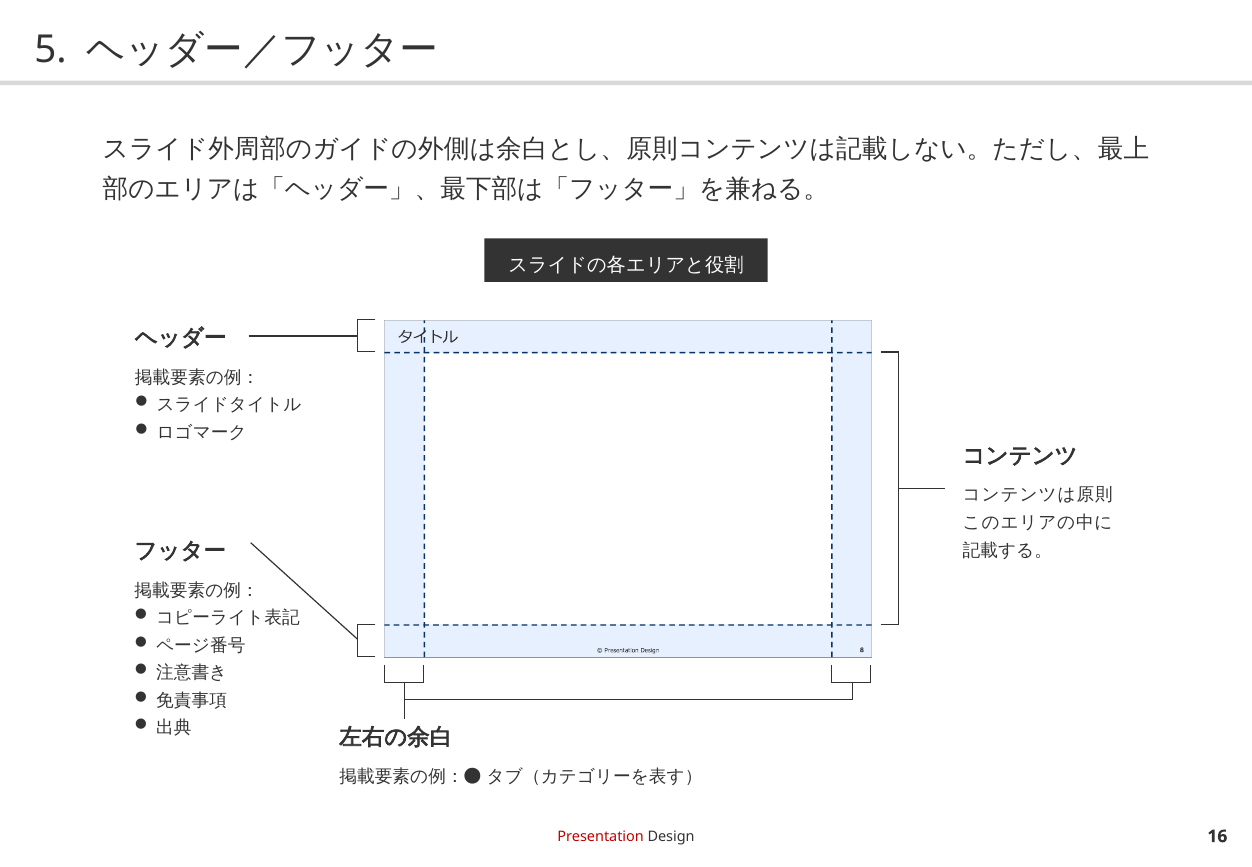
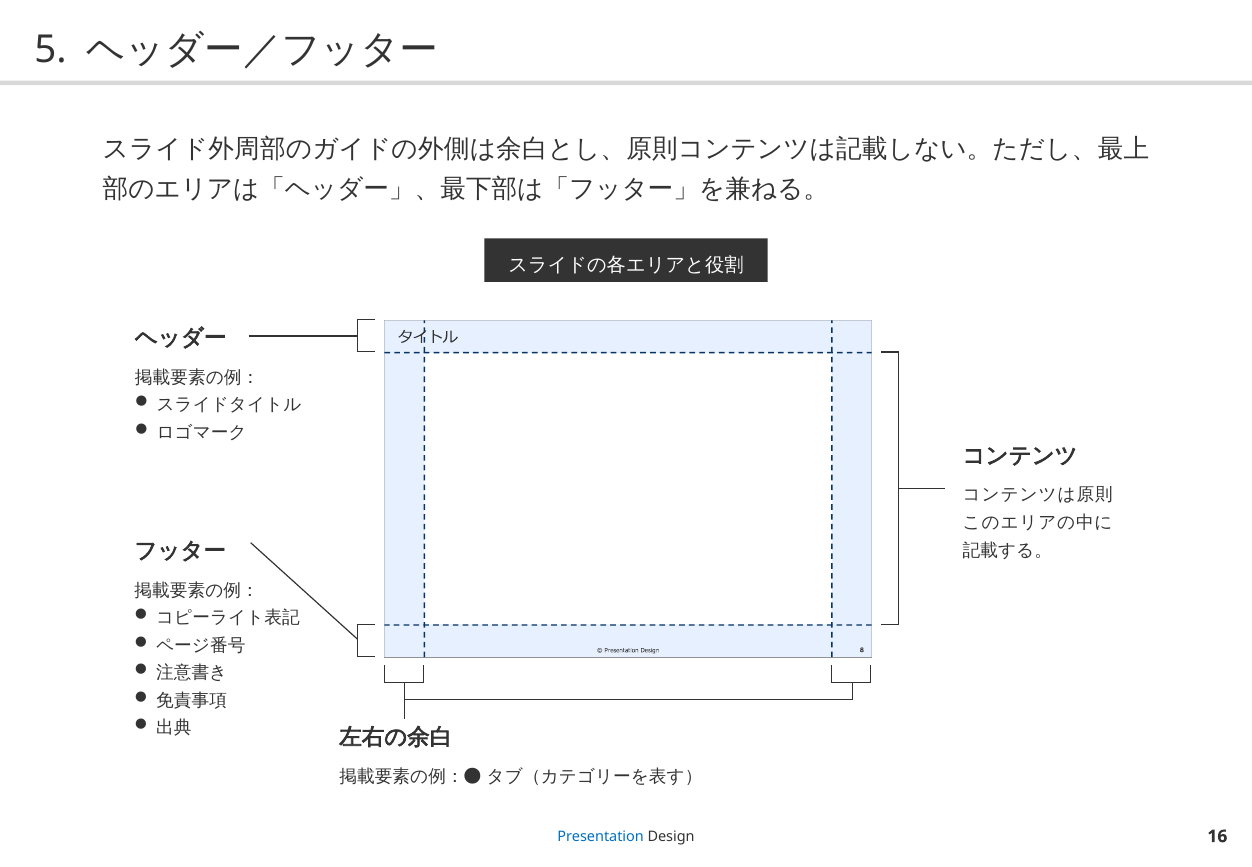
Presentation colour: red -> blue
